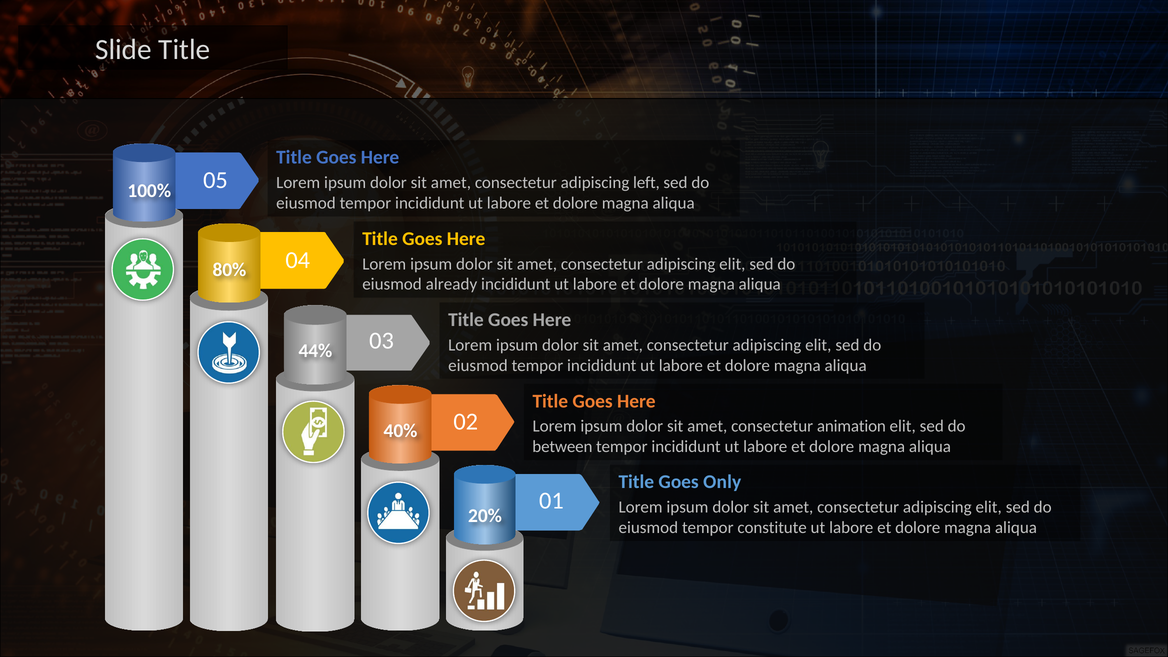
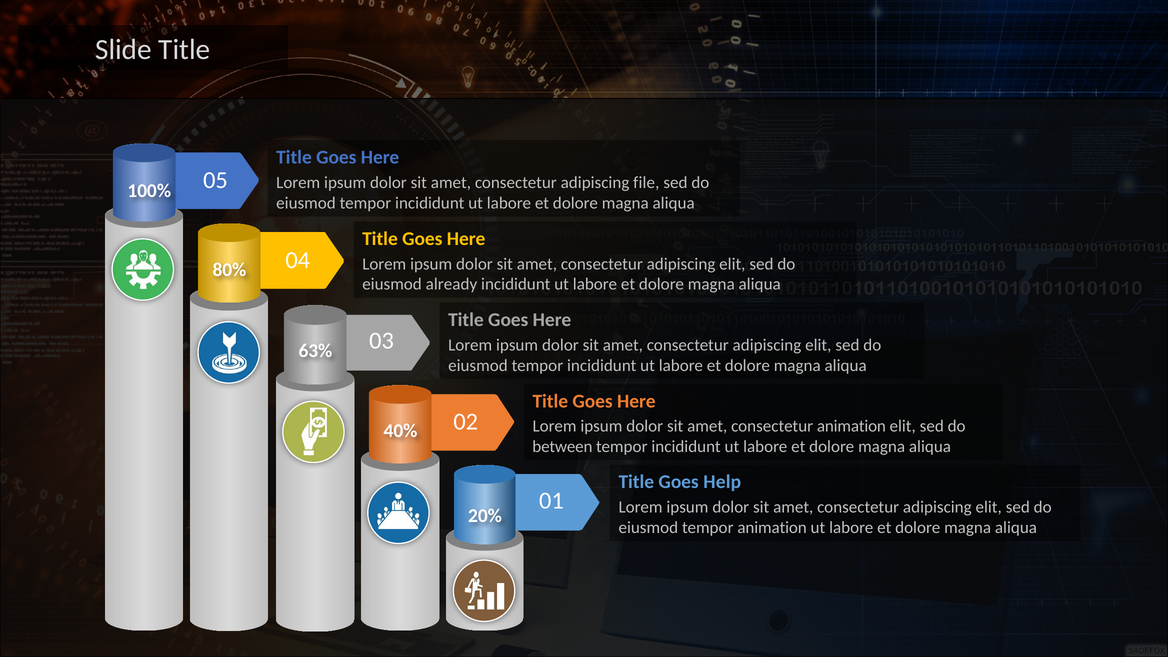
left: left -> file
44%: 44% -> 63%
Only: Only -> Help
tempor constitute: constitute -> animation
